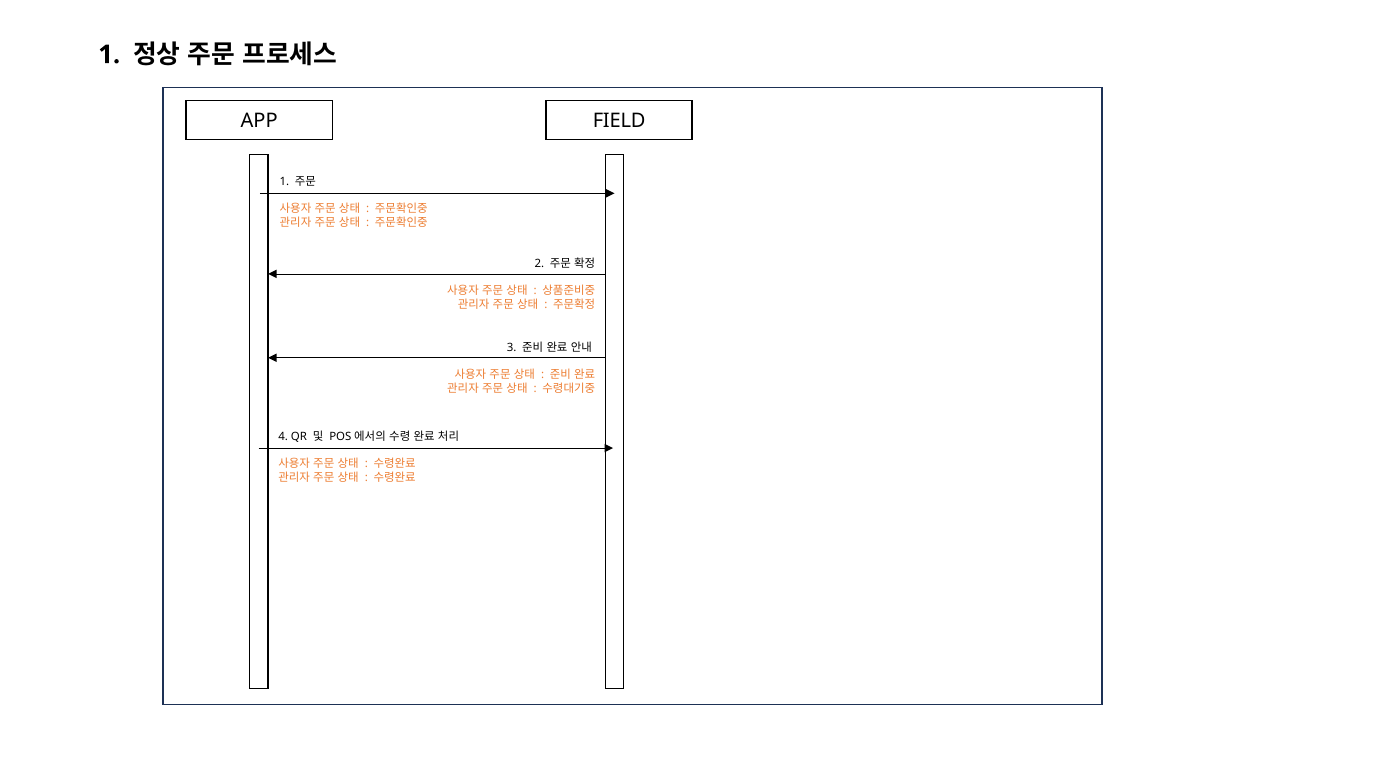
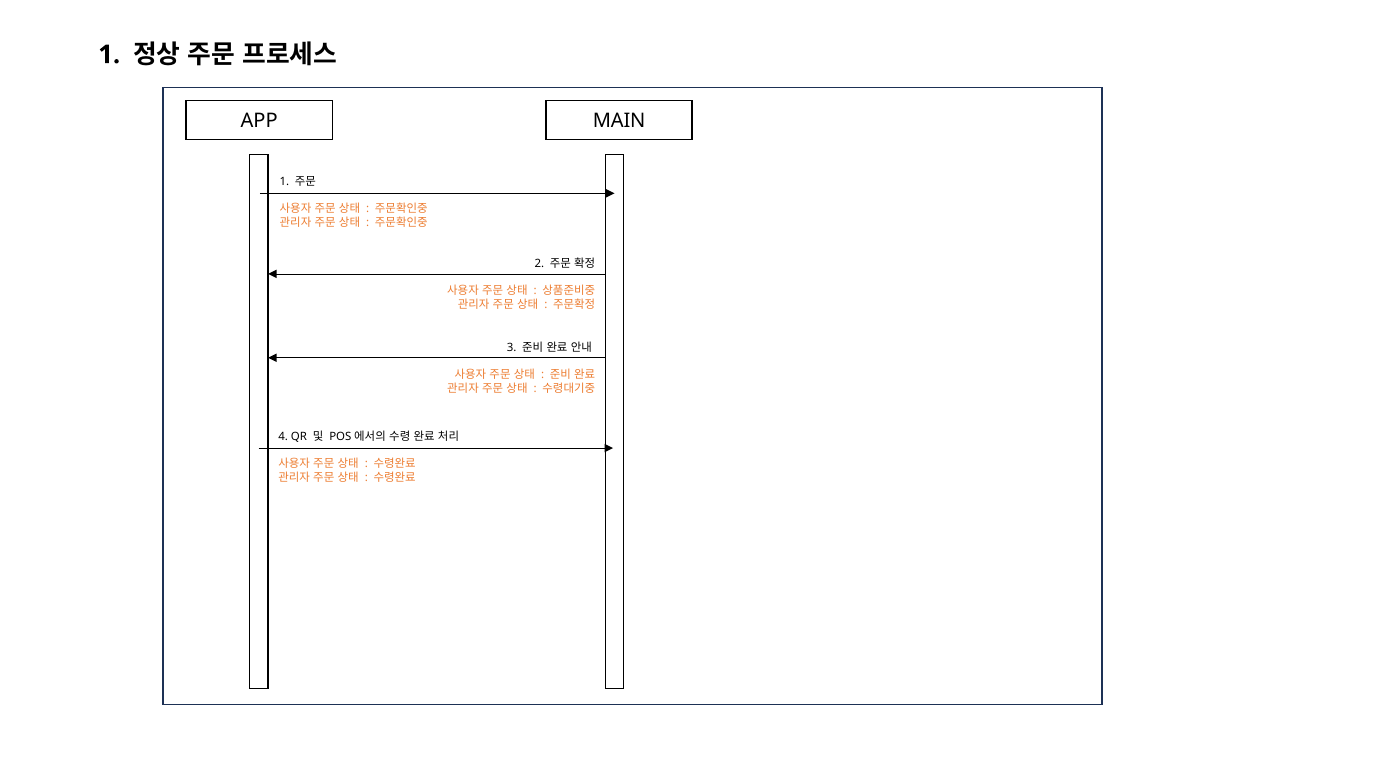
FIELD: FIELD -> MAIN
